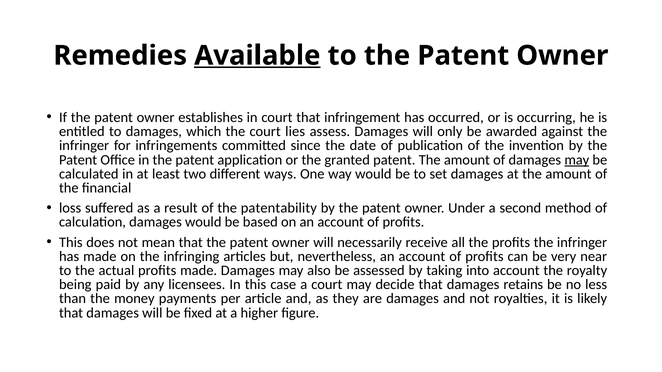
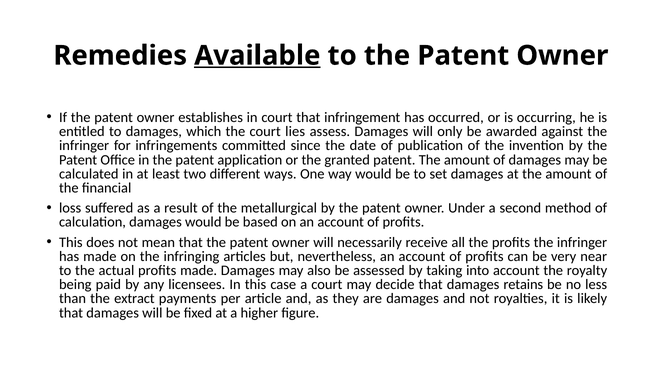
may at (577, 160) underline: present -> none
patentability: patentability -> metallurgical
money: money -> extract
